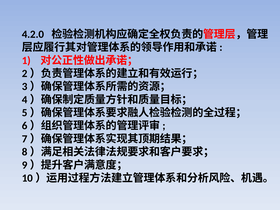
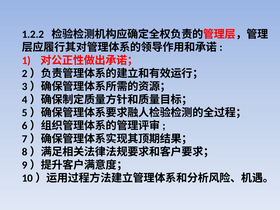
4.2.0: 4.2.0 -> 1.2.2
